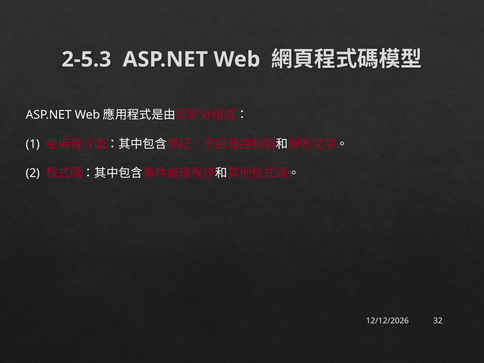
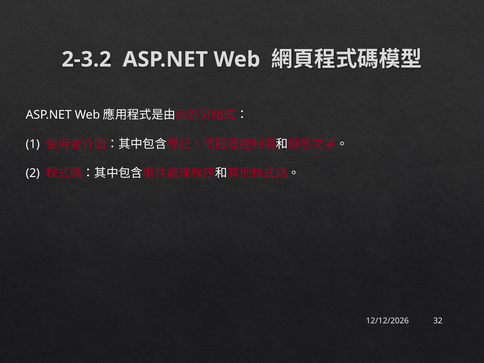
2-5.3: 2-5.3 -> 2-3.2
